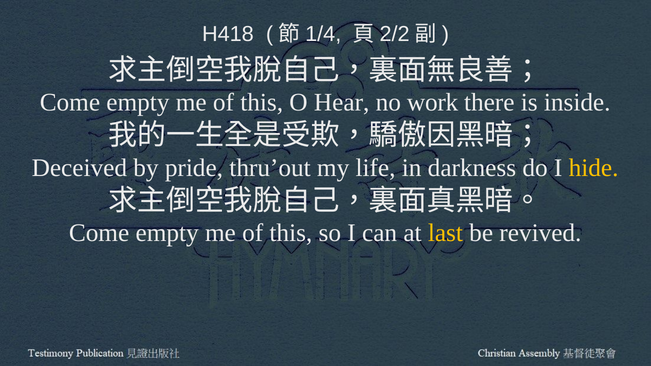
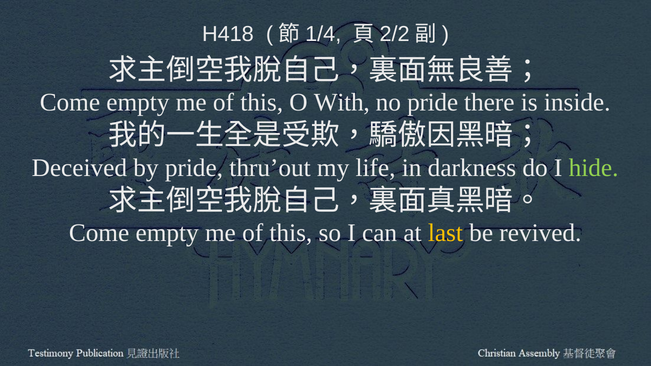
Hear: Hear -> With
no work: work -> pride
hide colour: yellow -> light green
